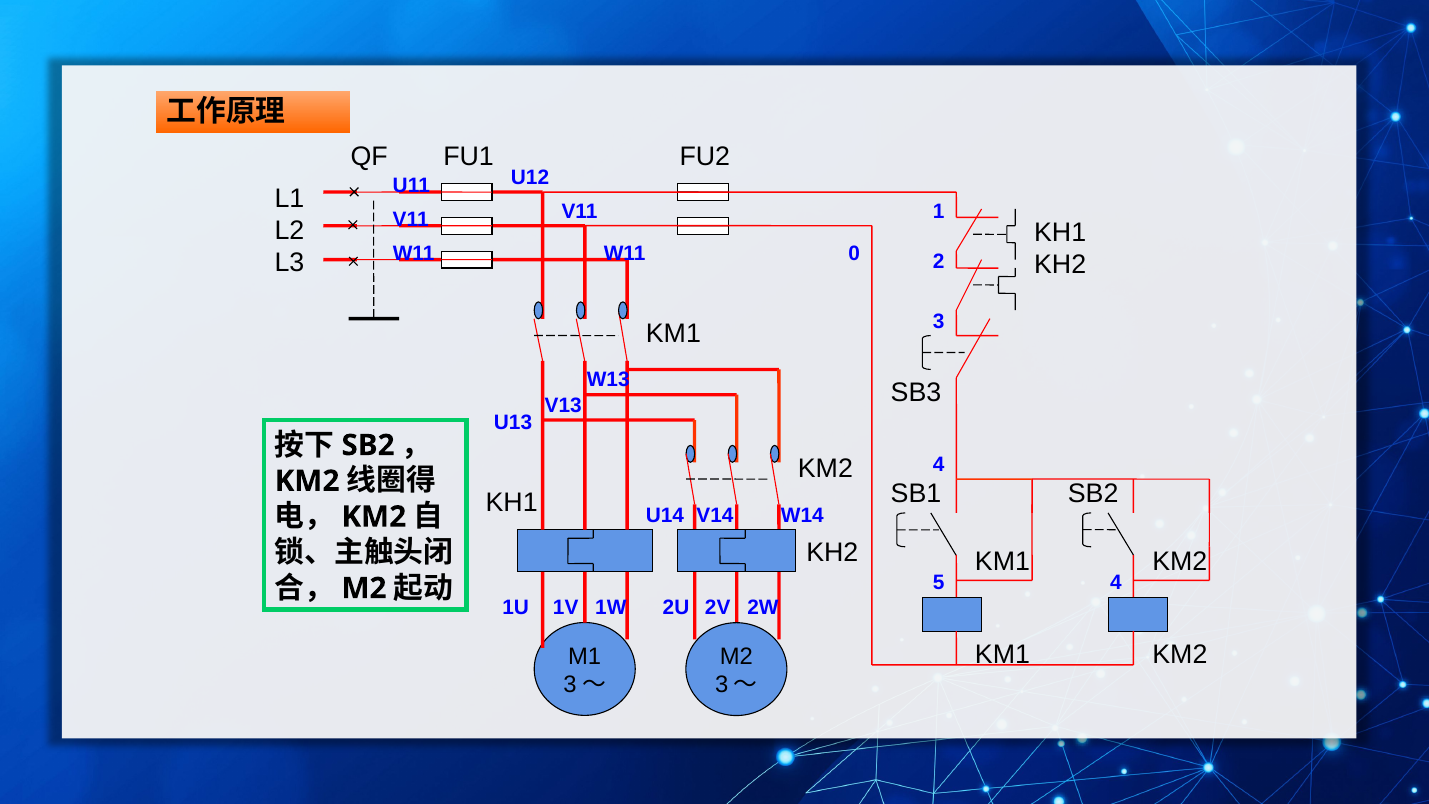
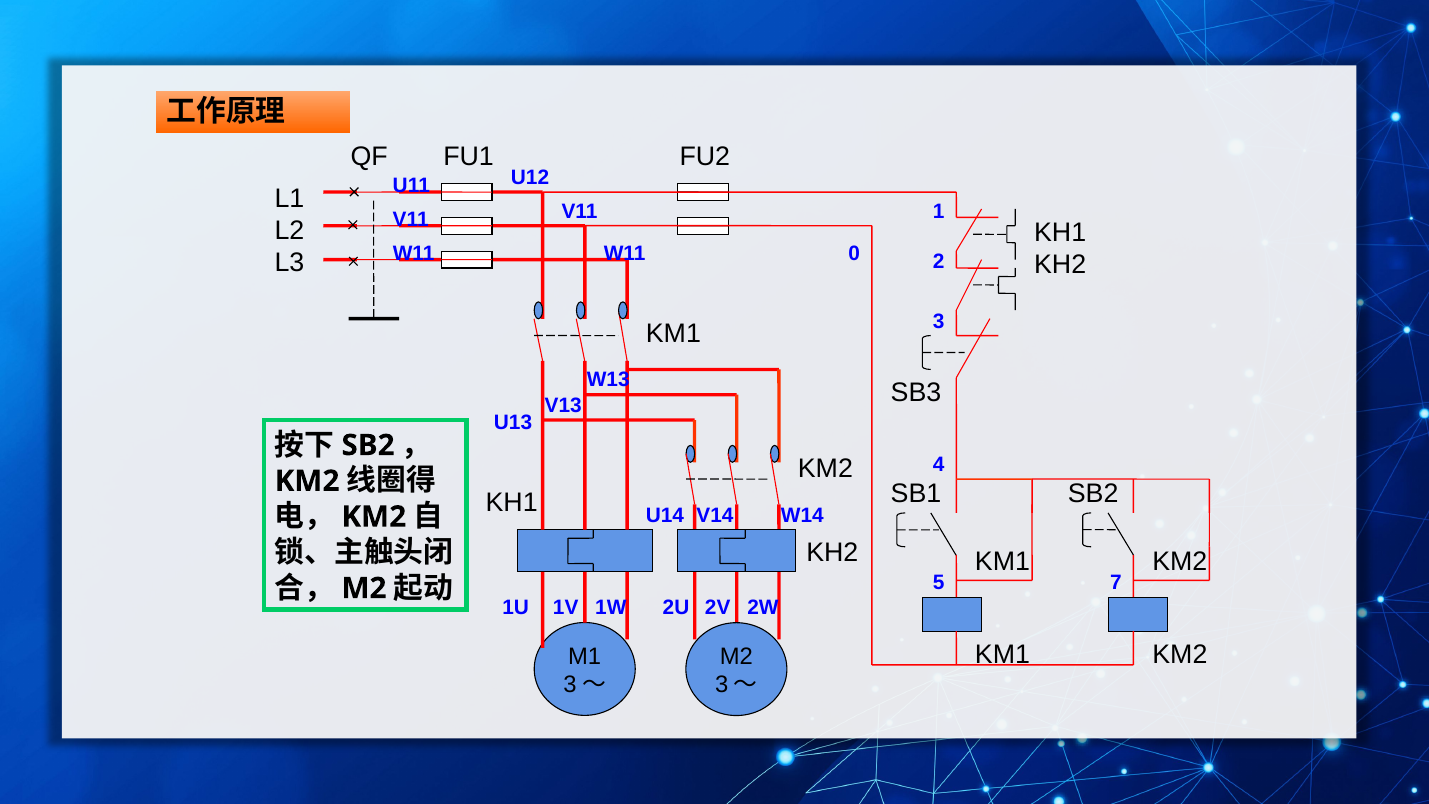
5 4: 4 -> 7
